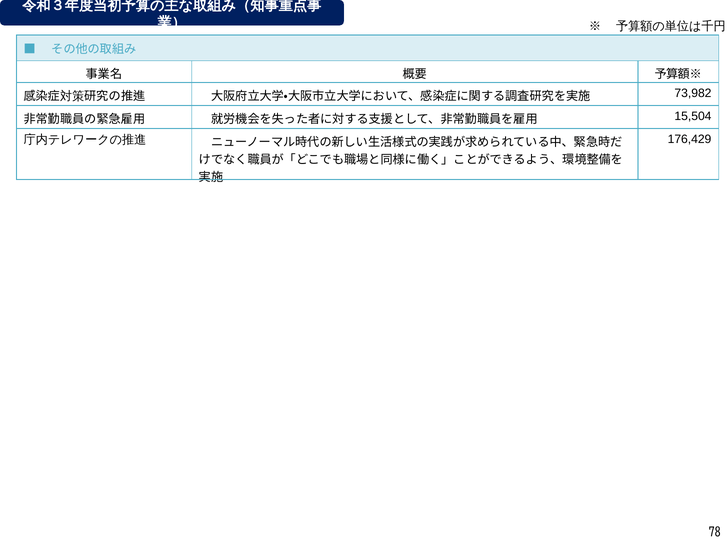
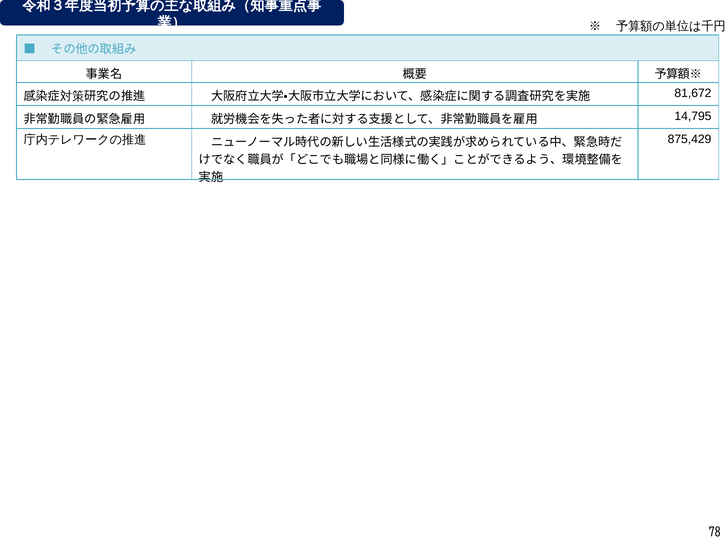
73,982: 73,982 -> 81,672
15,504: 15,504 -> 14,795
176,429: 176,429 -> 875,429
